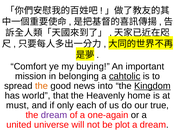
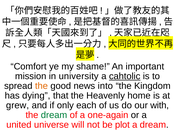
buying: buying -> shame
belonging: belonging -> university
Kingdom underline: present -> none
world: world -> dying
must: must -> grew
true: true -> with
dream at (54, 115) colour: purple -> green
